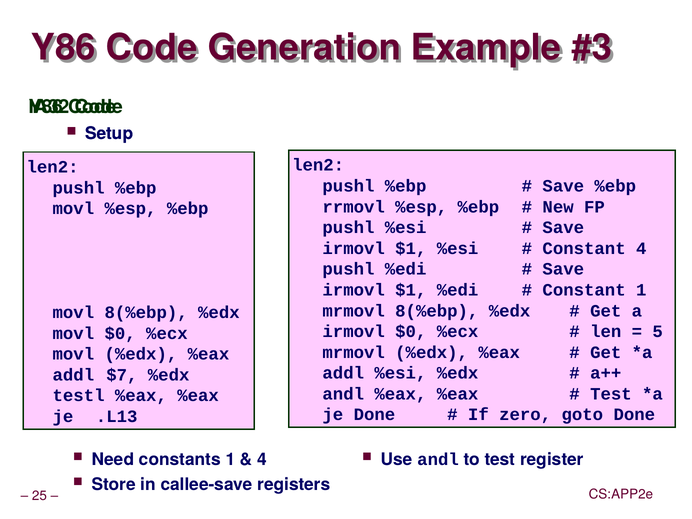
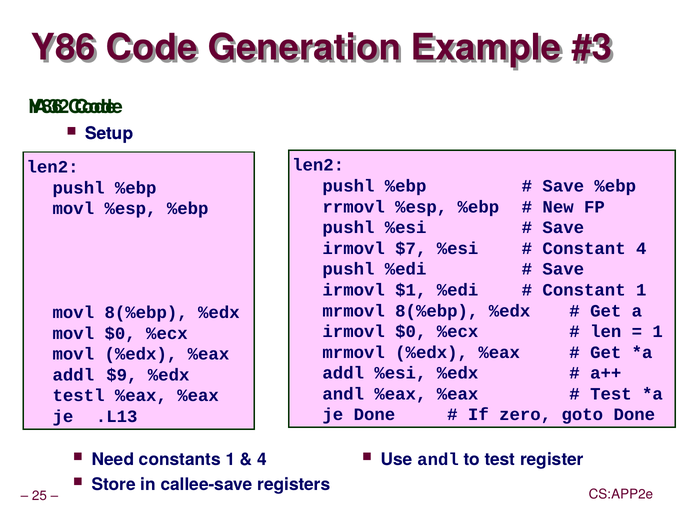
$1 at (411, 248): $1 -> $7
5 at (658, 331): 5 -> 1
$7: $7 -> $9
